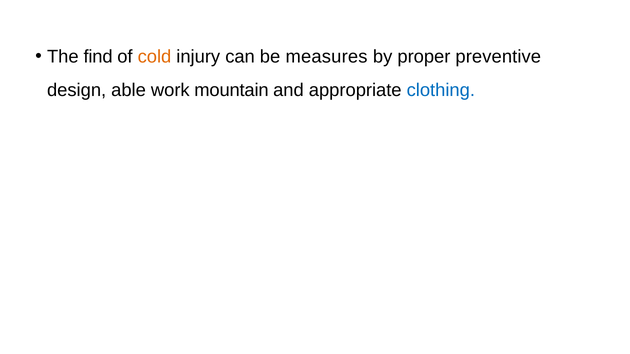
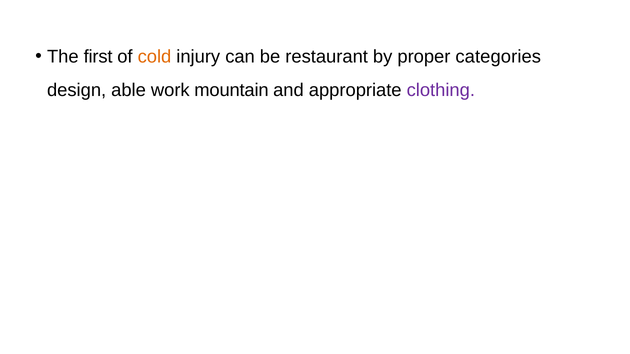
find: find -> first
measures: measures -> restaurant
preventive: preventive -> categories
clothing colour: blue -> purple
